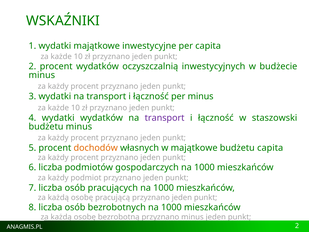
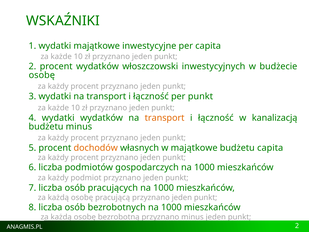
oczyszczalnią: oczyszczalnią -> włoszczowski
minus at (42, 75): minus -> osobę
per minus: minus -> punkt
transport at (165, 118) colour: purple -> orange
staszowski: staszowski -> kanalizacją
